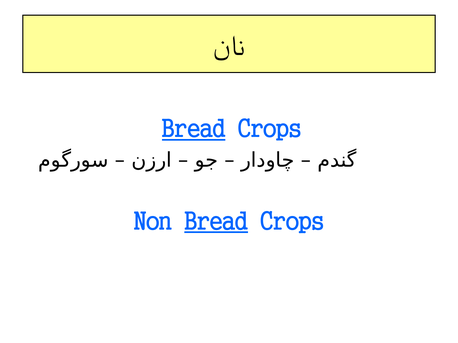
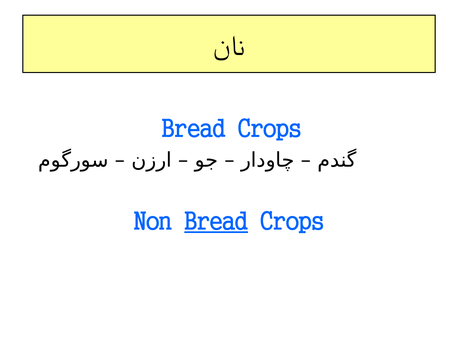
Bread at (194, 129) underline: present -> none
